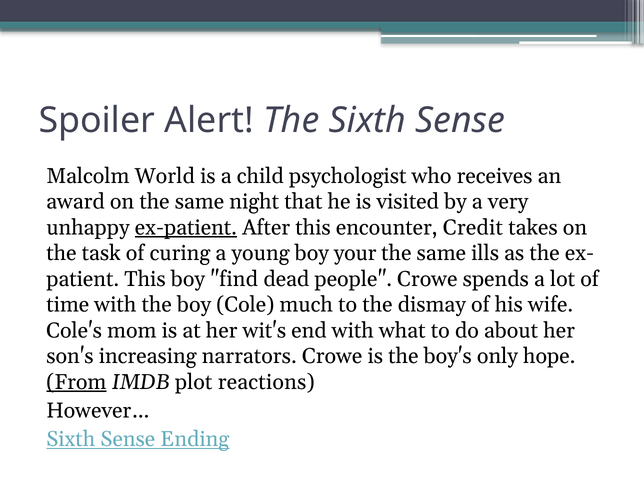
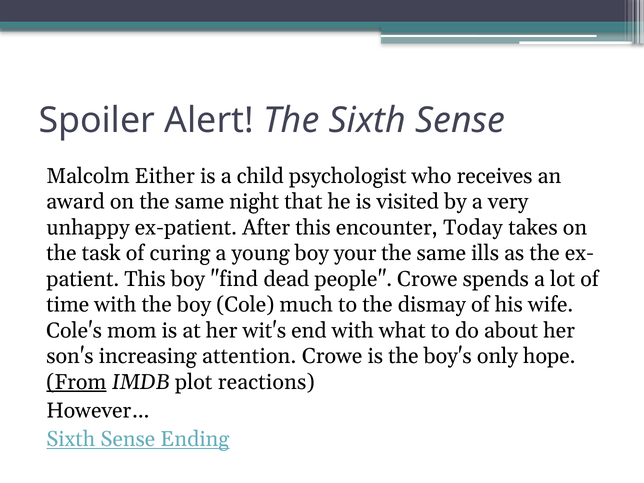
World: World -> Either
ex-patient underline: present -> none
Credit: Credit -> Today
narrators: narrators -> attention
